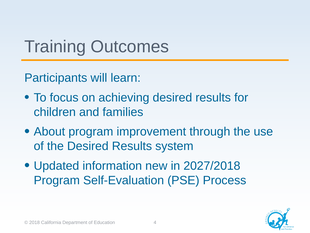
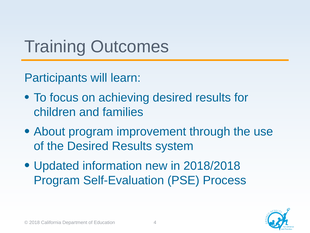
2027/2018: 2027/2018 -> 2018/2018
